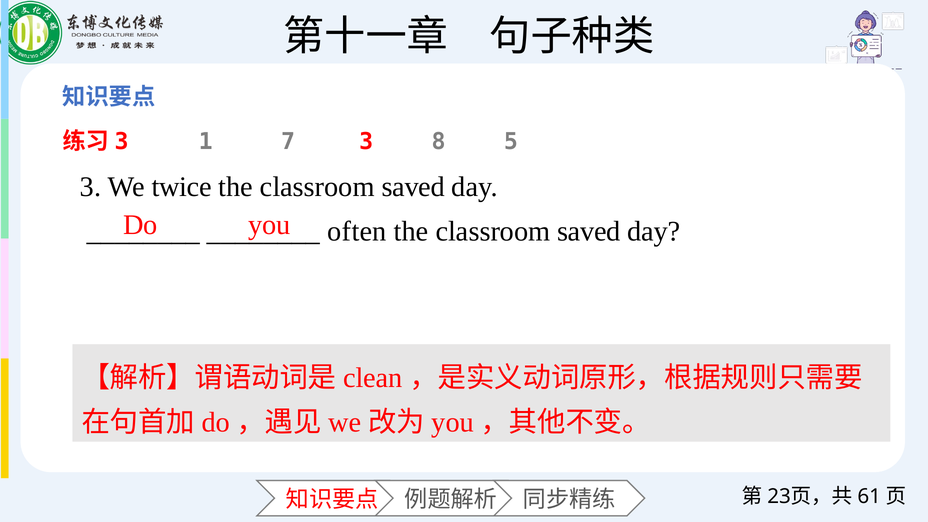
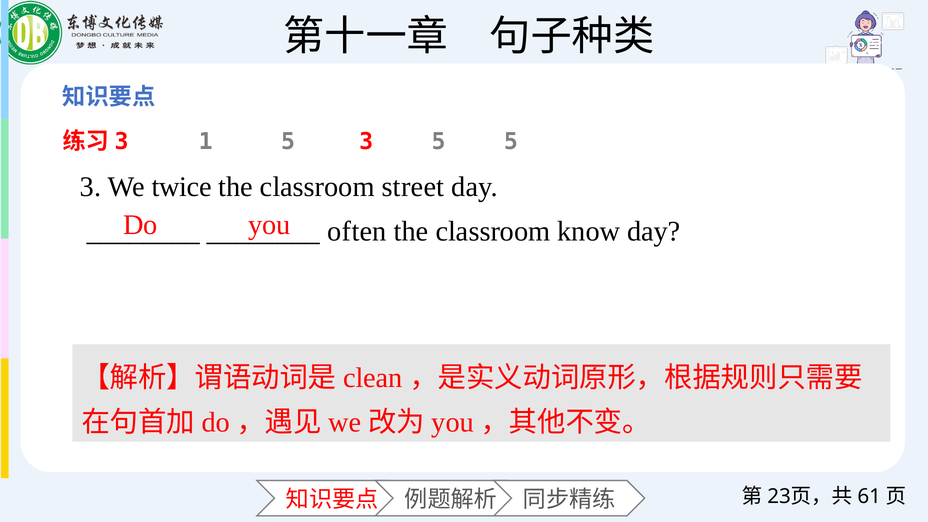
1 7: 7 -> 5
3 8: 8 -> 5
saved at (413, 187): saved -> street
saved at (589, 231): saved -> know
